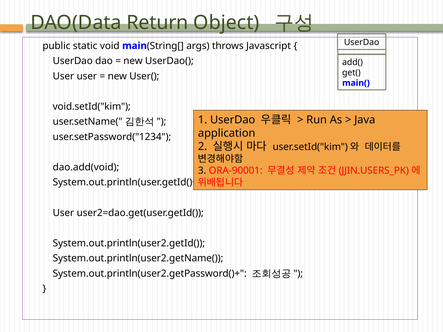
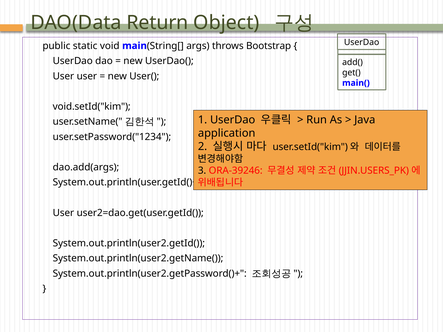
Javascript: Javascript -> Bootstrap
dao.add(void: dao.add(void -> dao.add(args
ORA-90001: ORA-90001 -> ORA-39246
